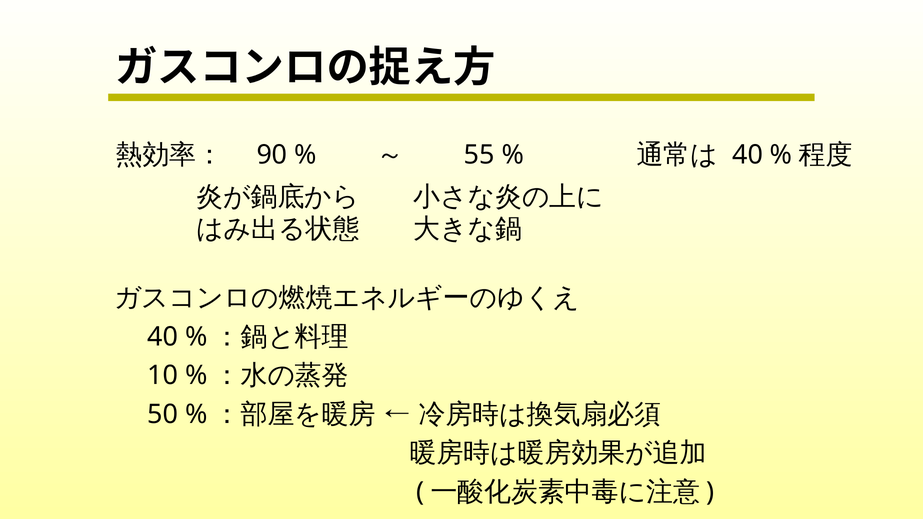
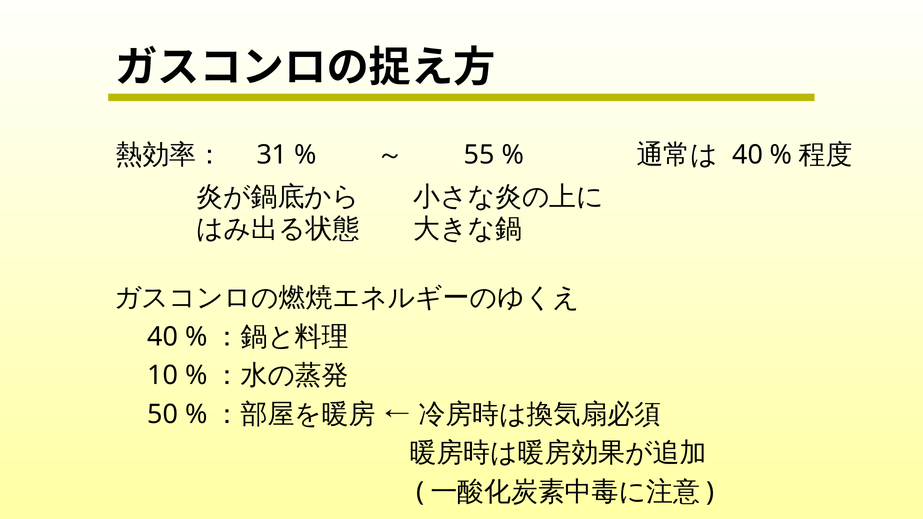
90: 90 -> 31
